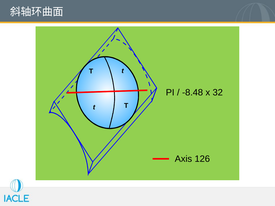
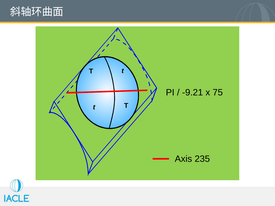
-8.48: -8.48 -> -9.21
32: 32 -> 75
126: 126 -> 235
